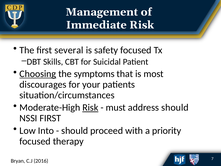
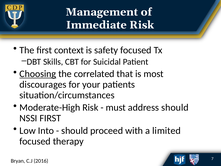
several: several -> context
symptoms: symptoms -> correlated
Risk at (90, 107) underline: present -> none
priority: priority -> limited
